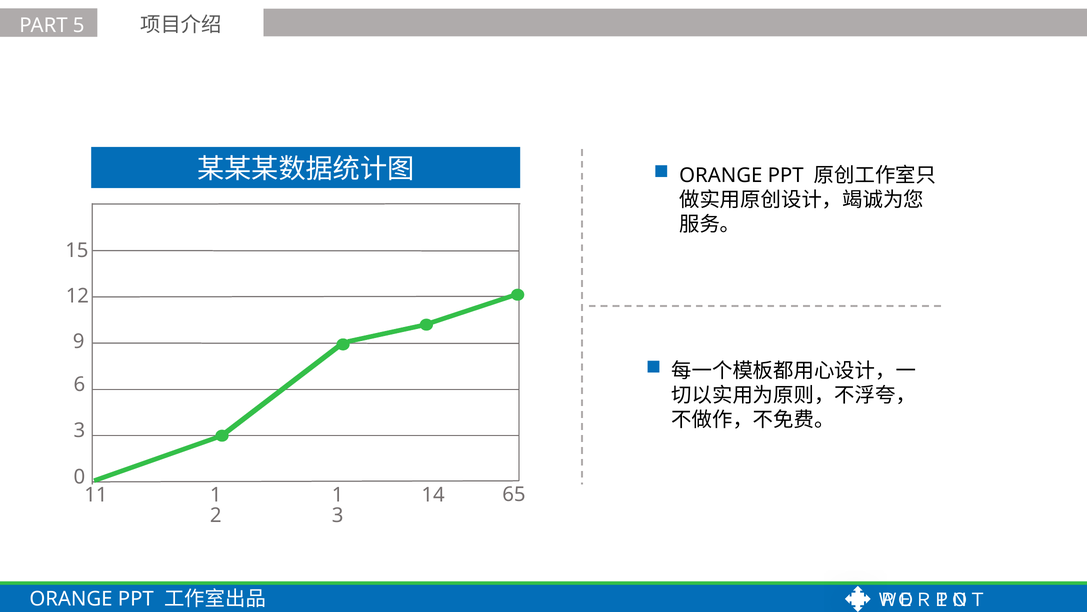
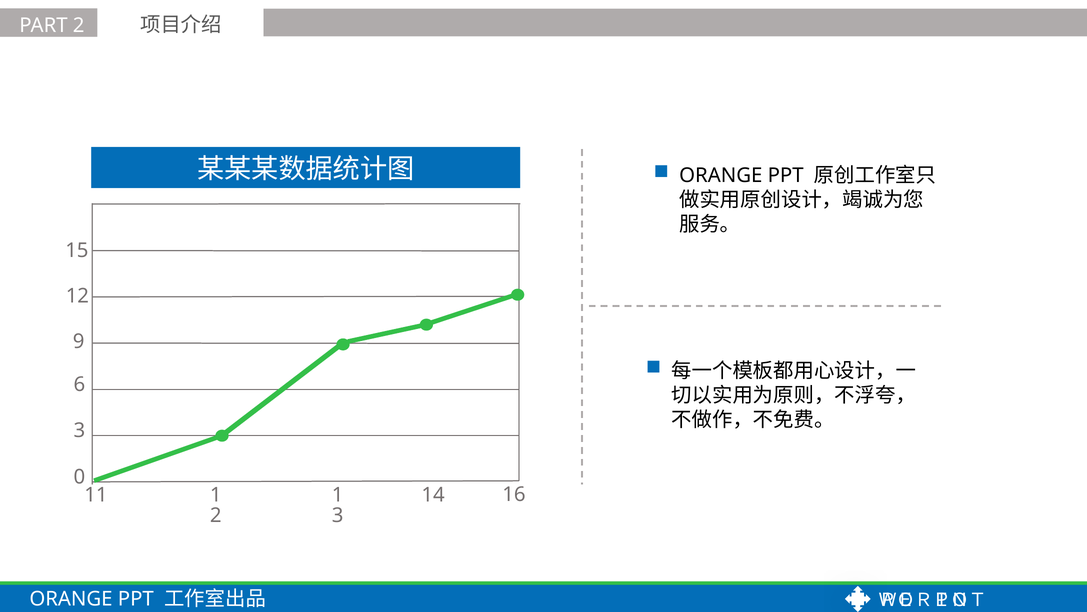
PART 5: 5 -> 2
65: 65 -> 16
